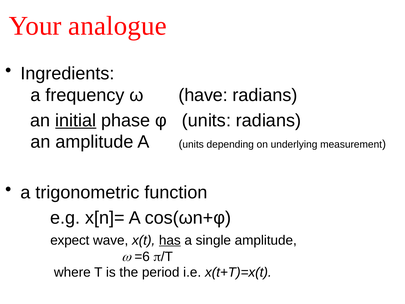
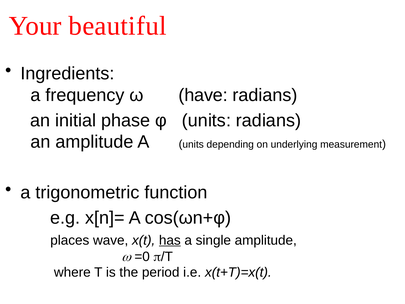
analogue: analogue -> beautiful
initial underline: present -> none
expect: expect -> places
=6: =6 -> =0
